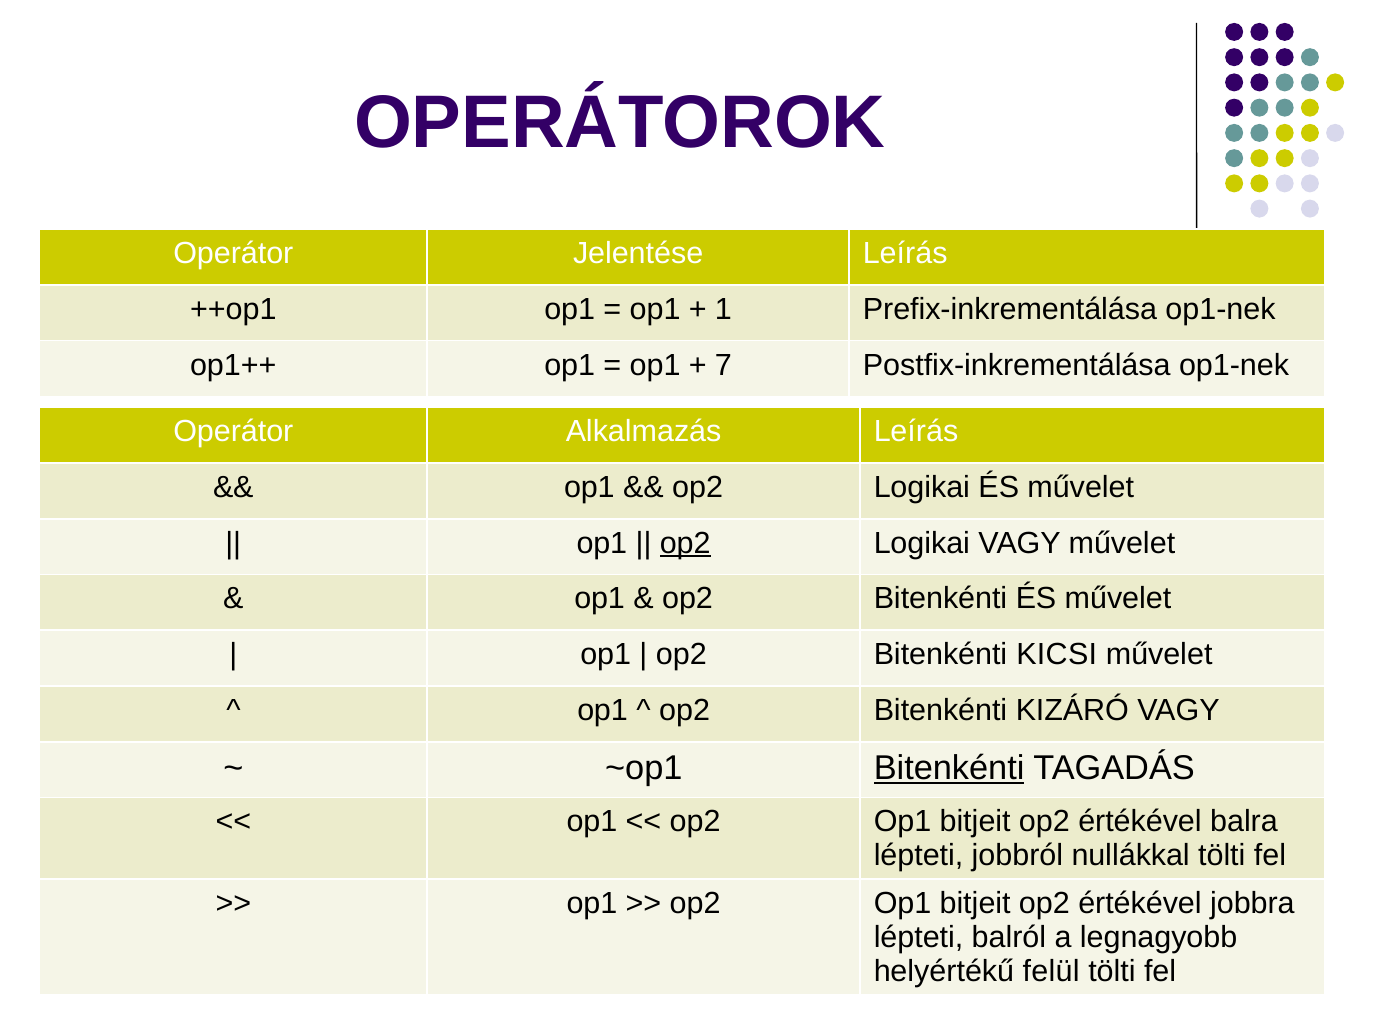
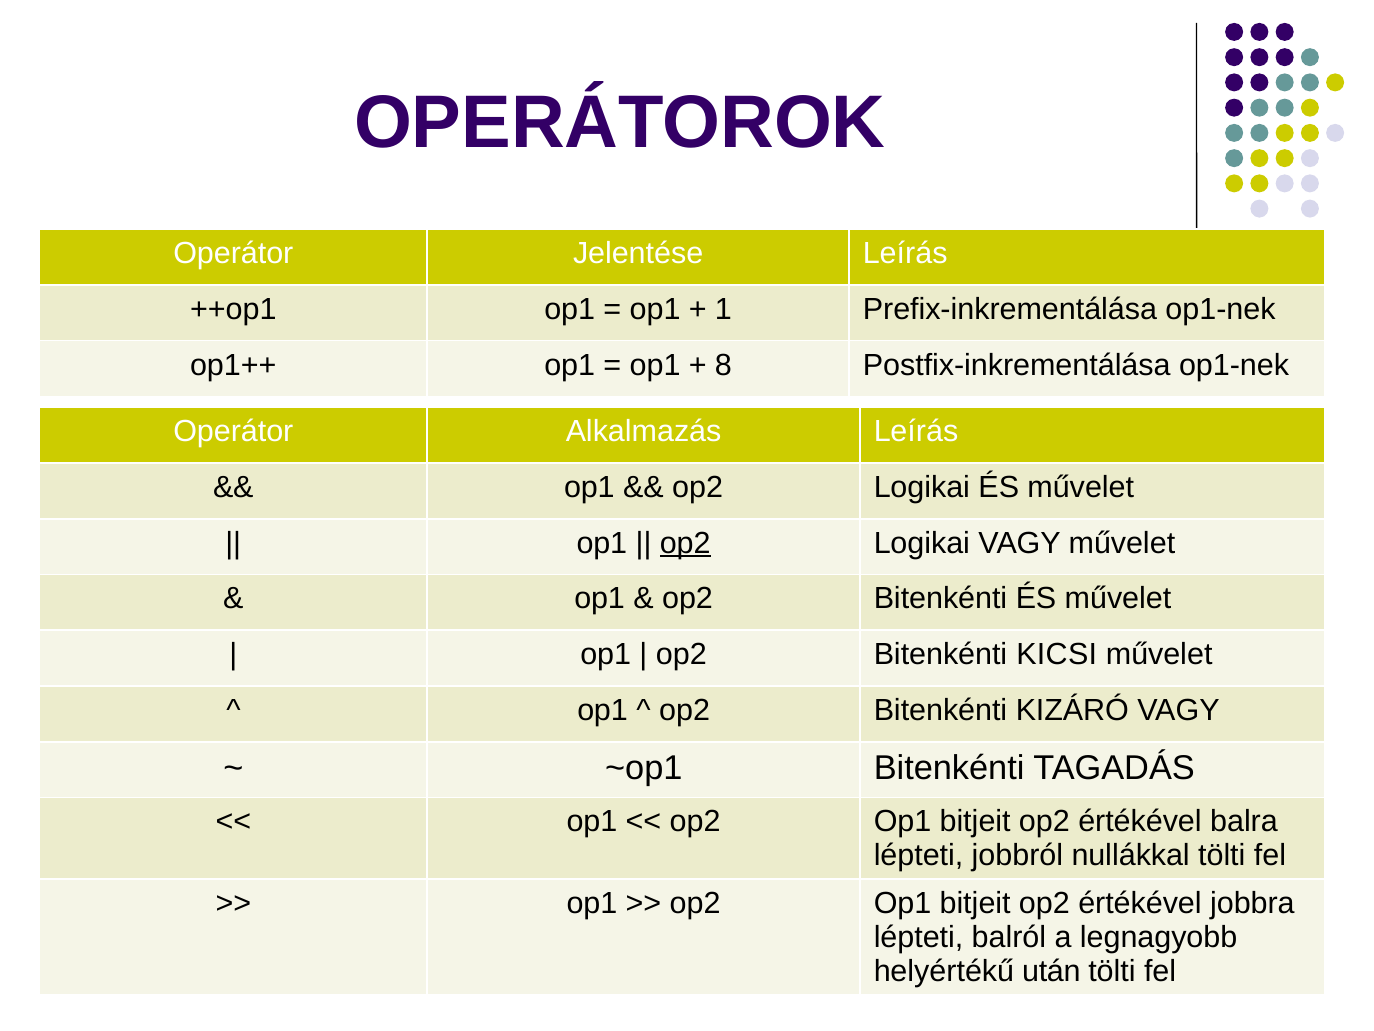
7: 7 -> 8
Bitenkénti at (949, 768) underline: present -> none
felül: felül -> után
